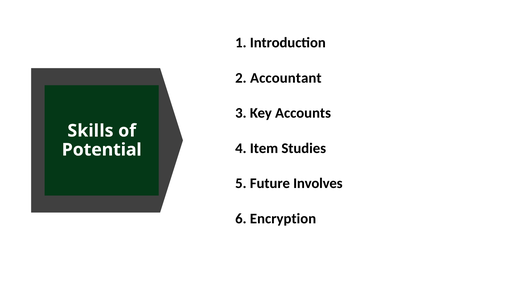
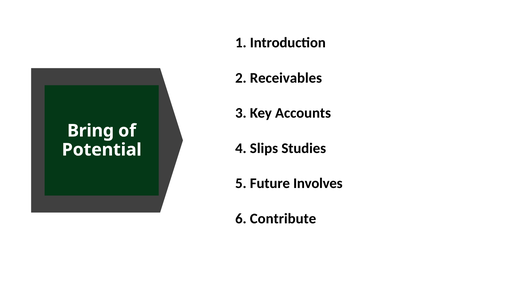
Accountant: Accountant -> Receivables
Skills: Skills -> Bring
Item: Item -> Slips
Encryption: Encryption -> Contribute
